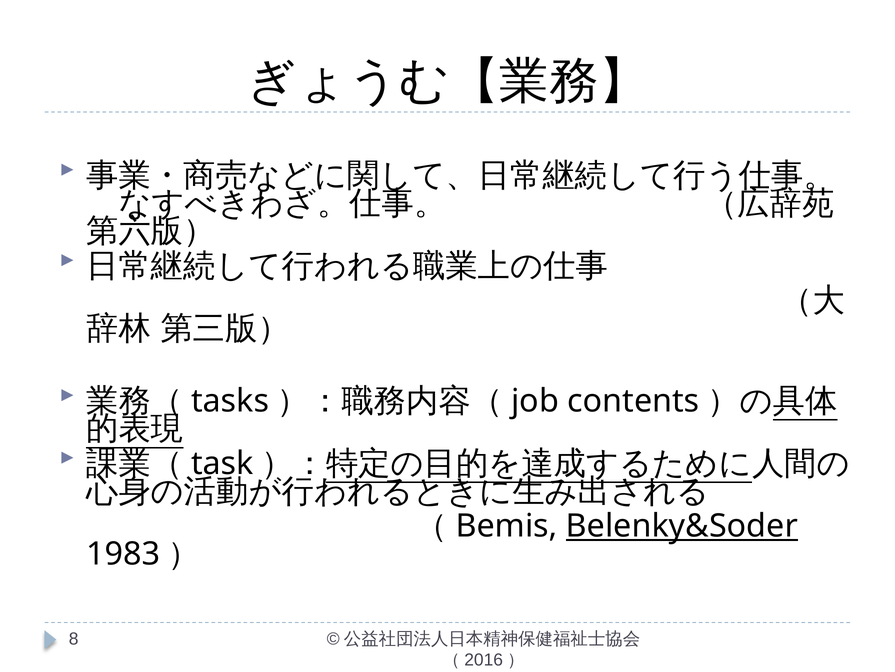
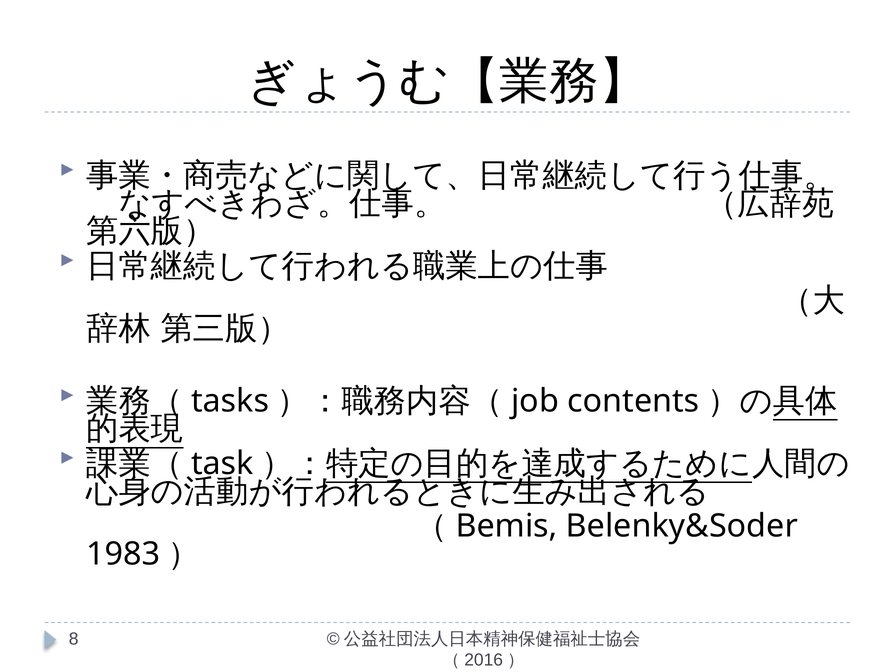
Belenky&Soder underline: present -> none
